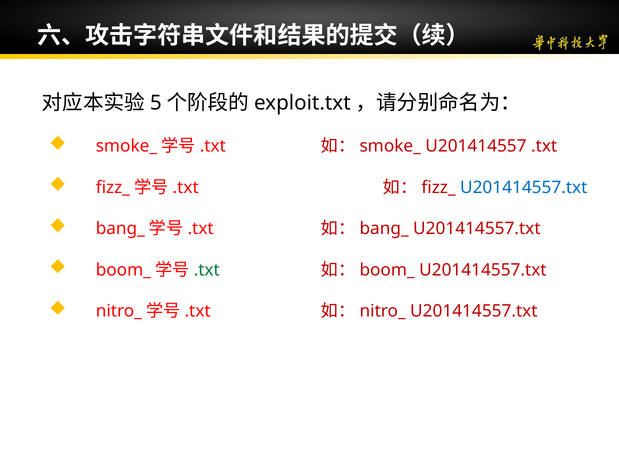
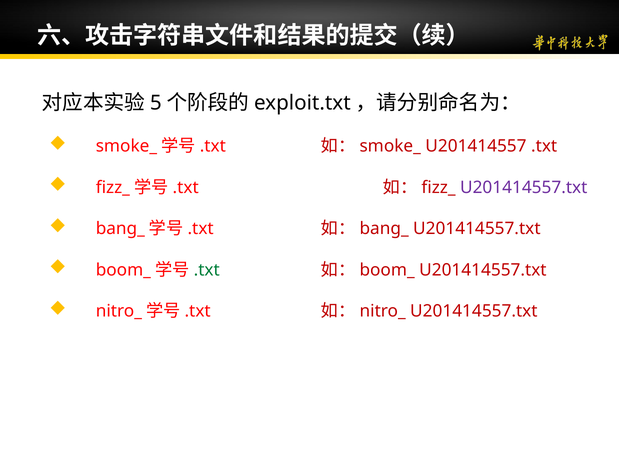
U201414557.txt at (524, 188) colour: blue -> purple
